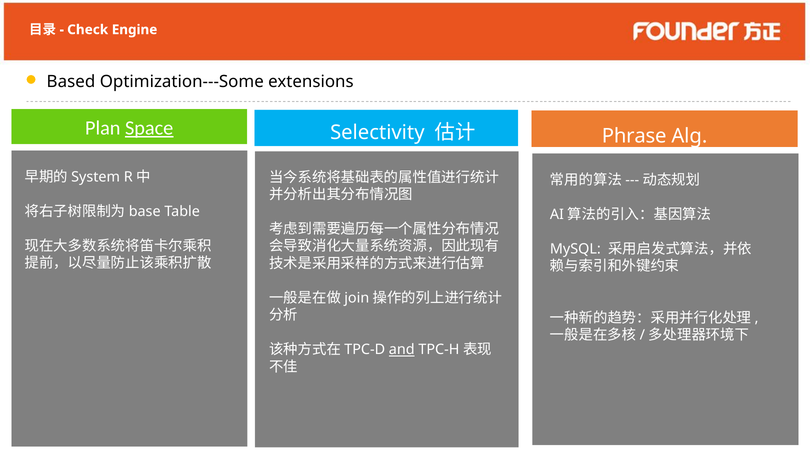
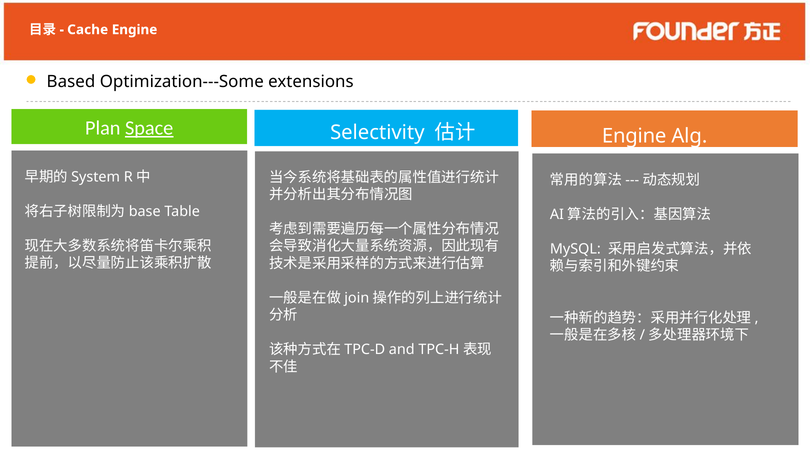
Check: Check -> Cache
Phrase at (634, 136): Phrase -> Engine
and underline: present -> none
